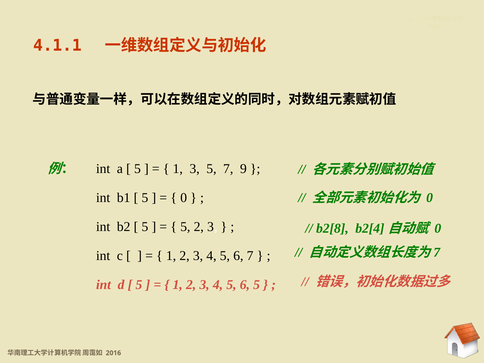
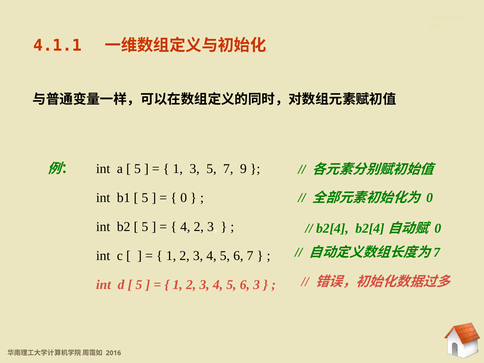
5 at (185, 227): 5 -> 4
b2[8: b2[8 -> b2[4
6 5: 5 -> 3
